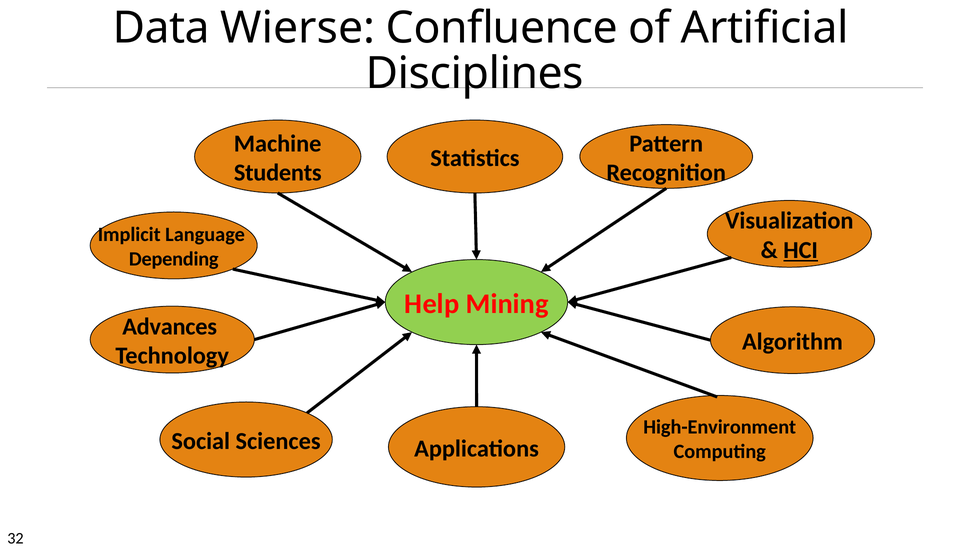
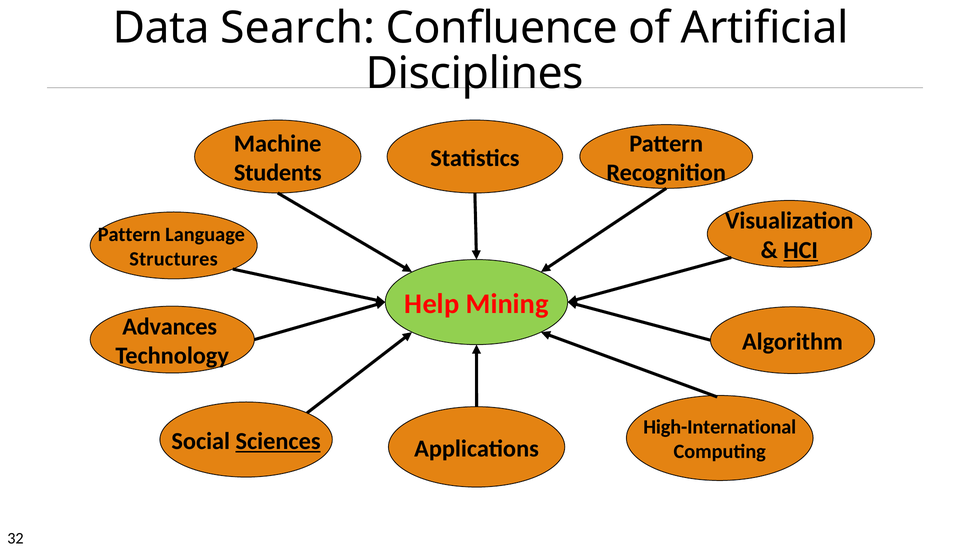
Wierse: Wierse -> Search
Implicit at (129, 235): Implicit -> Pattern
Depending: Depending -> Structures
High-Environment: High-Environment -> High-International
Sciences underline: none -> present
